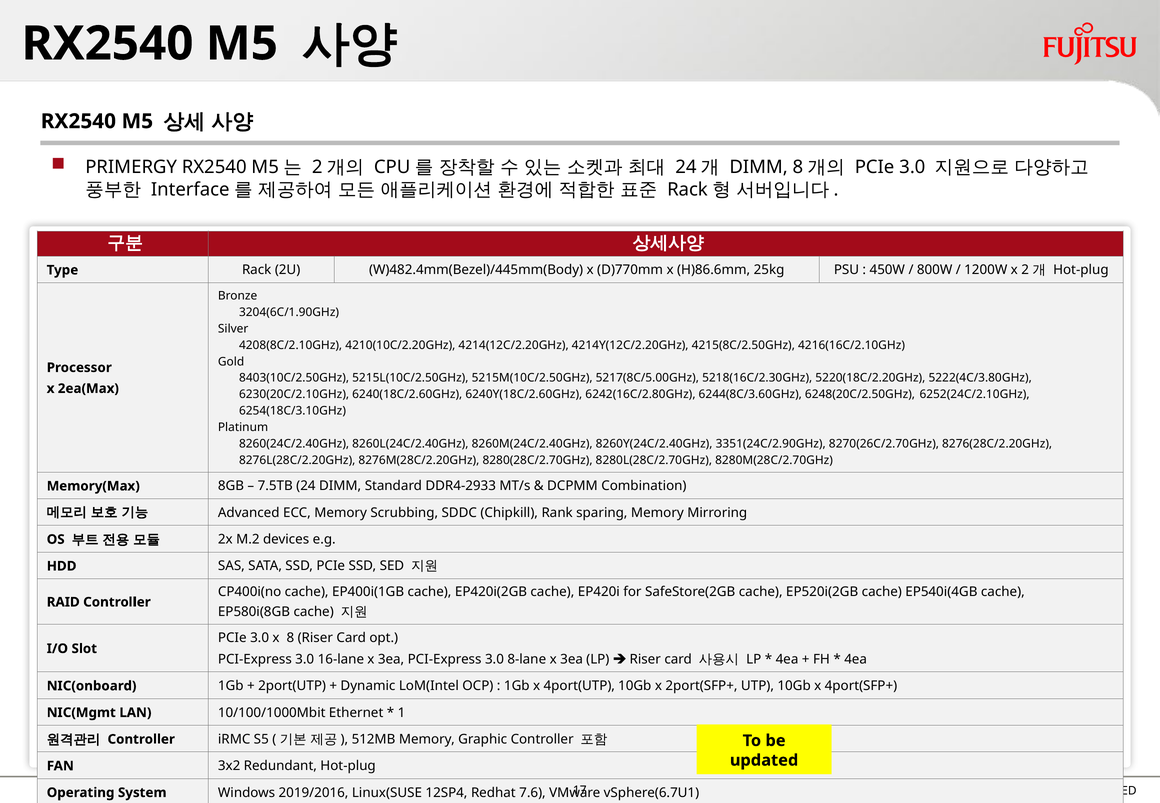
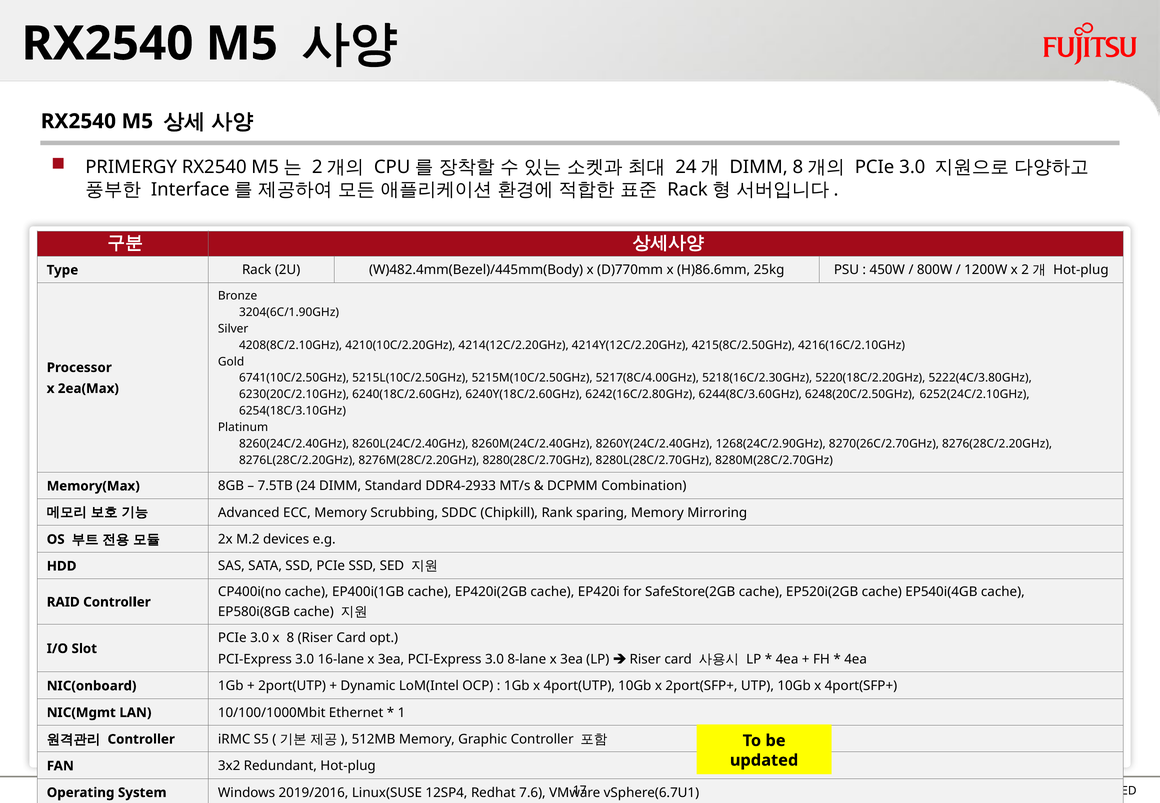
8403(10C/2.50GHz: 8403(10C/2.50GHz -> 6741(10C/2.50GHz
5217(8C/5.00GHz: 5217(8C/5.00GHz -> 5217(8C/4.00GHz
3351(24C/2.90GHz: 3351(24C/2.90GHz -> 1268(24C/2.90GHz
